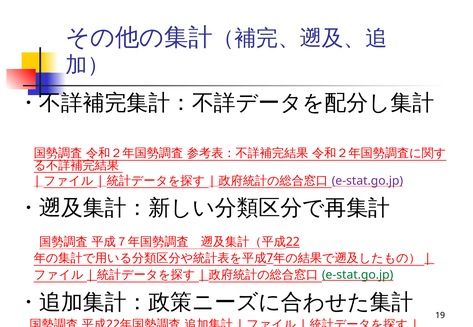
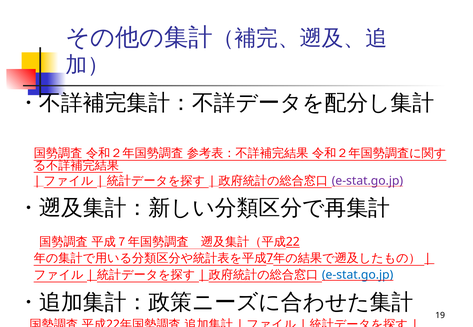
e-stat.go.jp at (358, 275) colour: green -> blue
